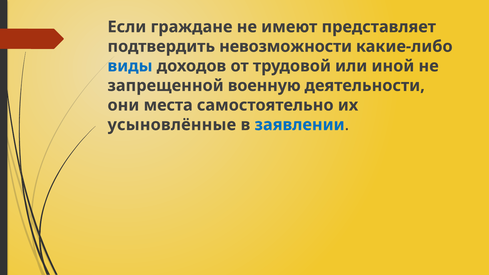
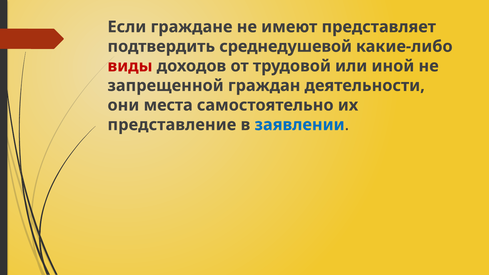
невозможности: невозможности -> среднедушевой
виды colour: blue -> red
военную: военную -> граждан
усыновлённые: усыновлённые -> представление
